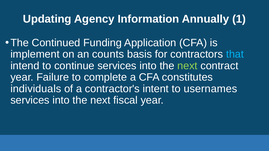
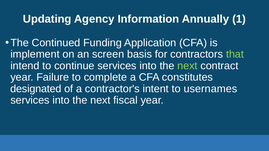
counts: counts -> screen
that colour: light blue -> light green
individuals: individuals -> designated
